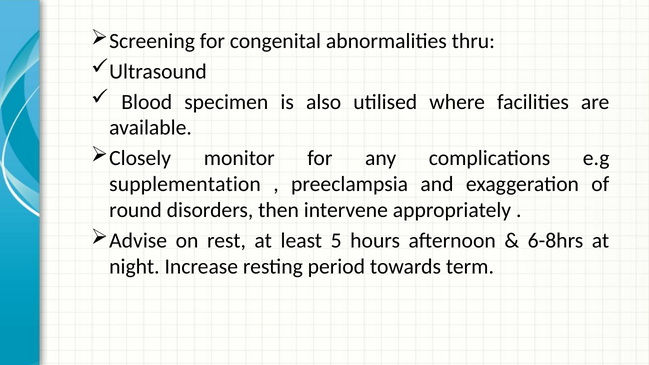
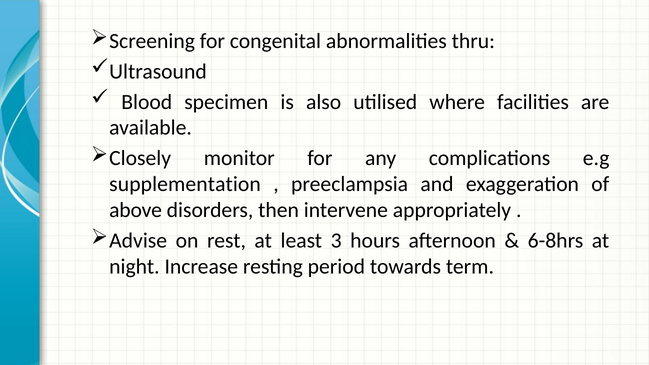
round: round -> above
5: 5 -> 3
